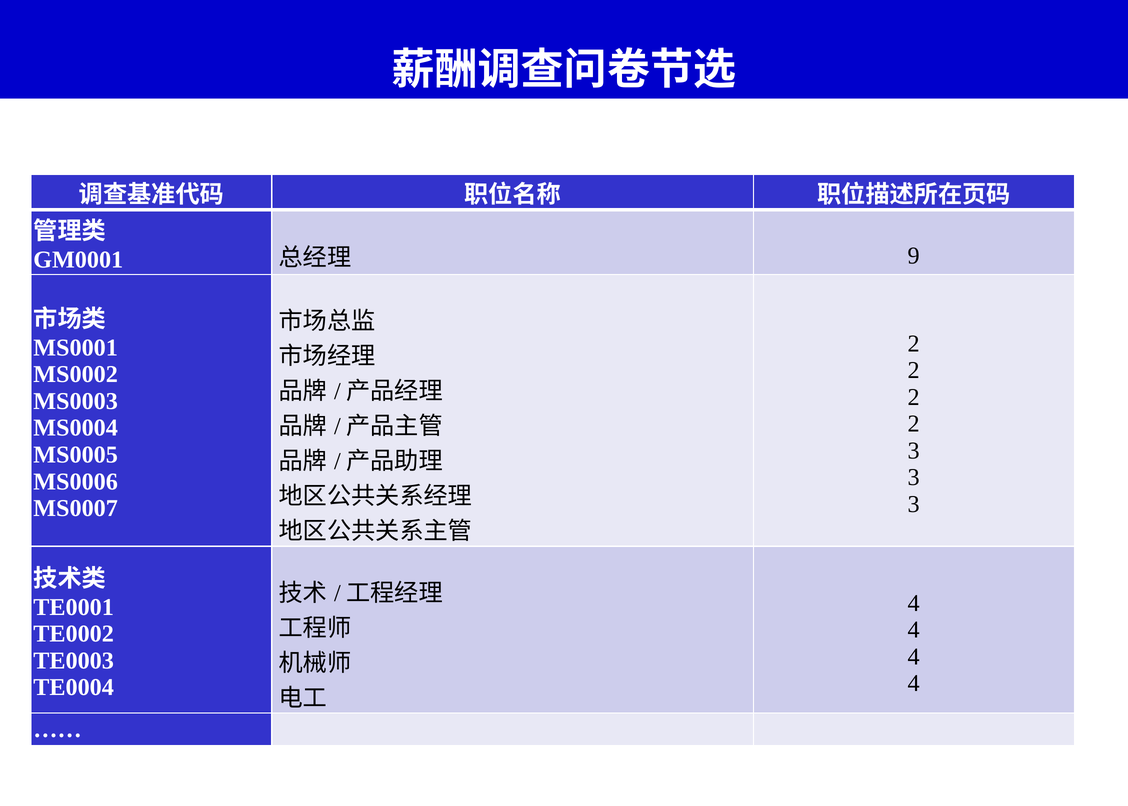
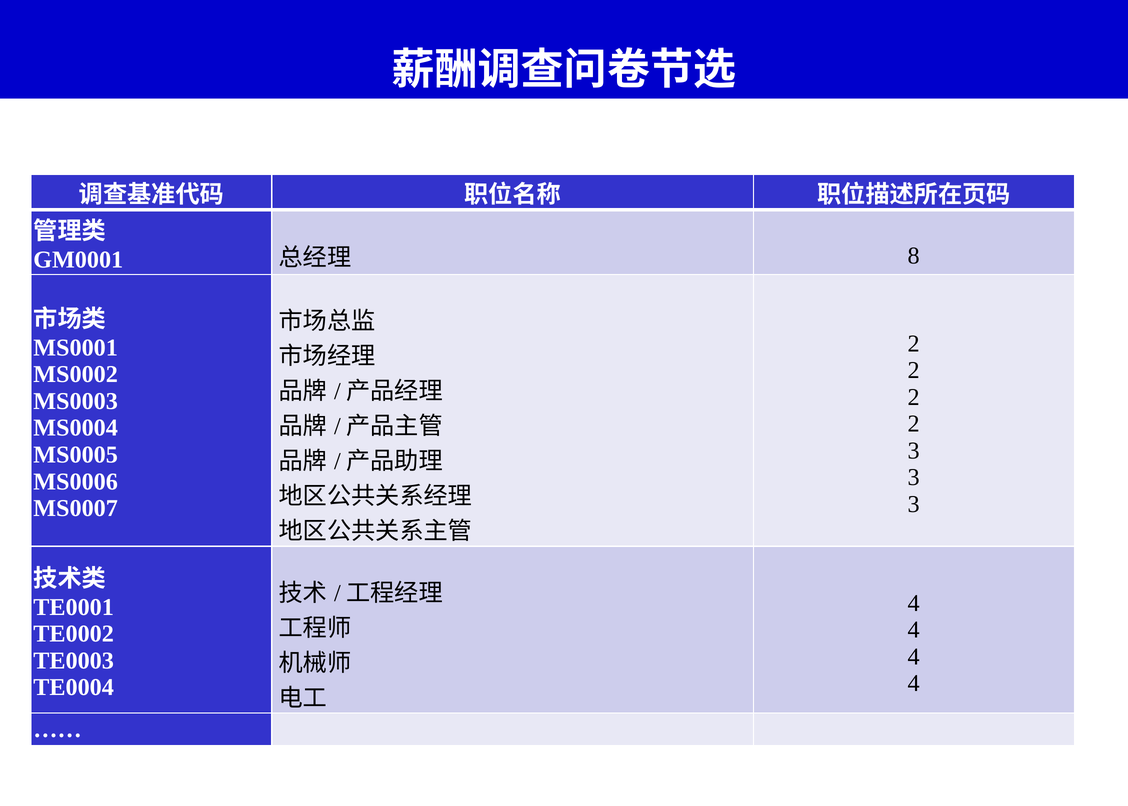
9: 9 -> 8
